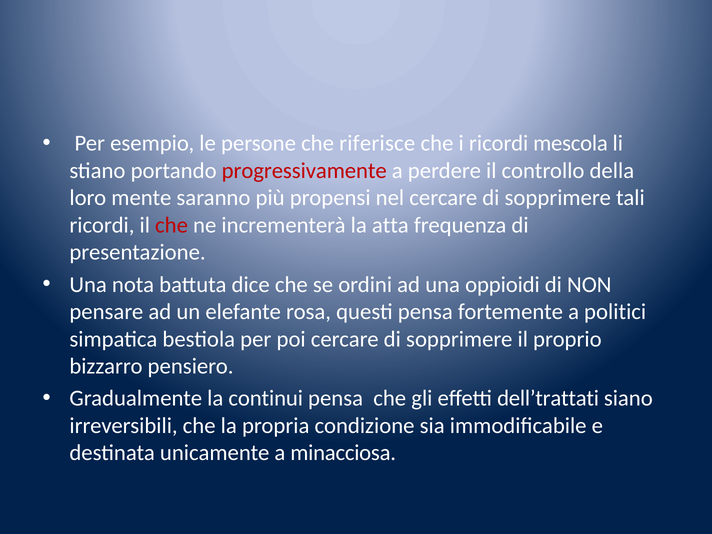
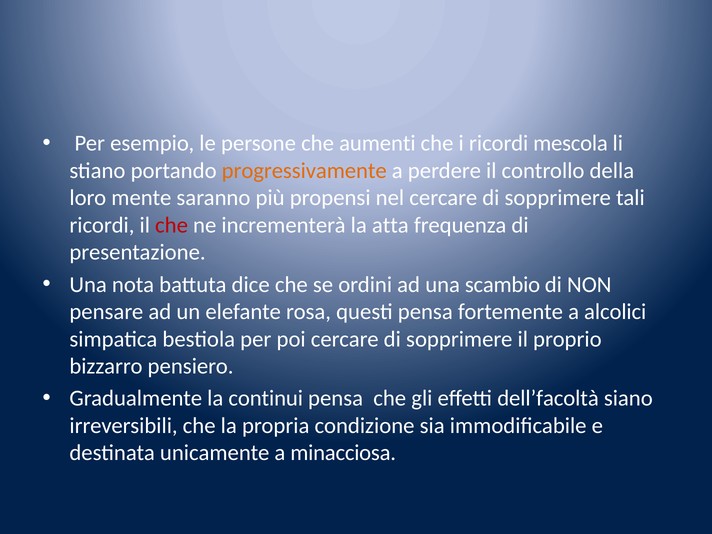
riferisce: riferisce -> aumenti
progressivamente colour: red -> orange
oppioidi: oppioidi -> scambio
politici: politici -> alcolici
dell’trattati: dell’trattati -> dell’facoltà
